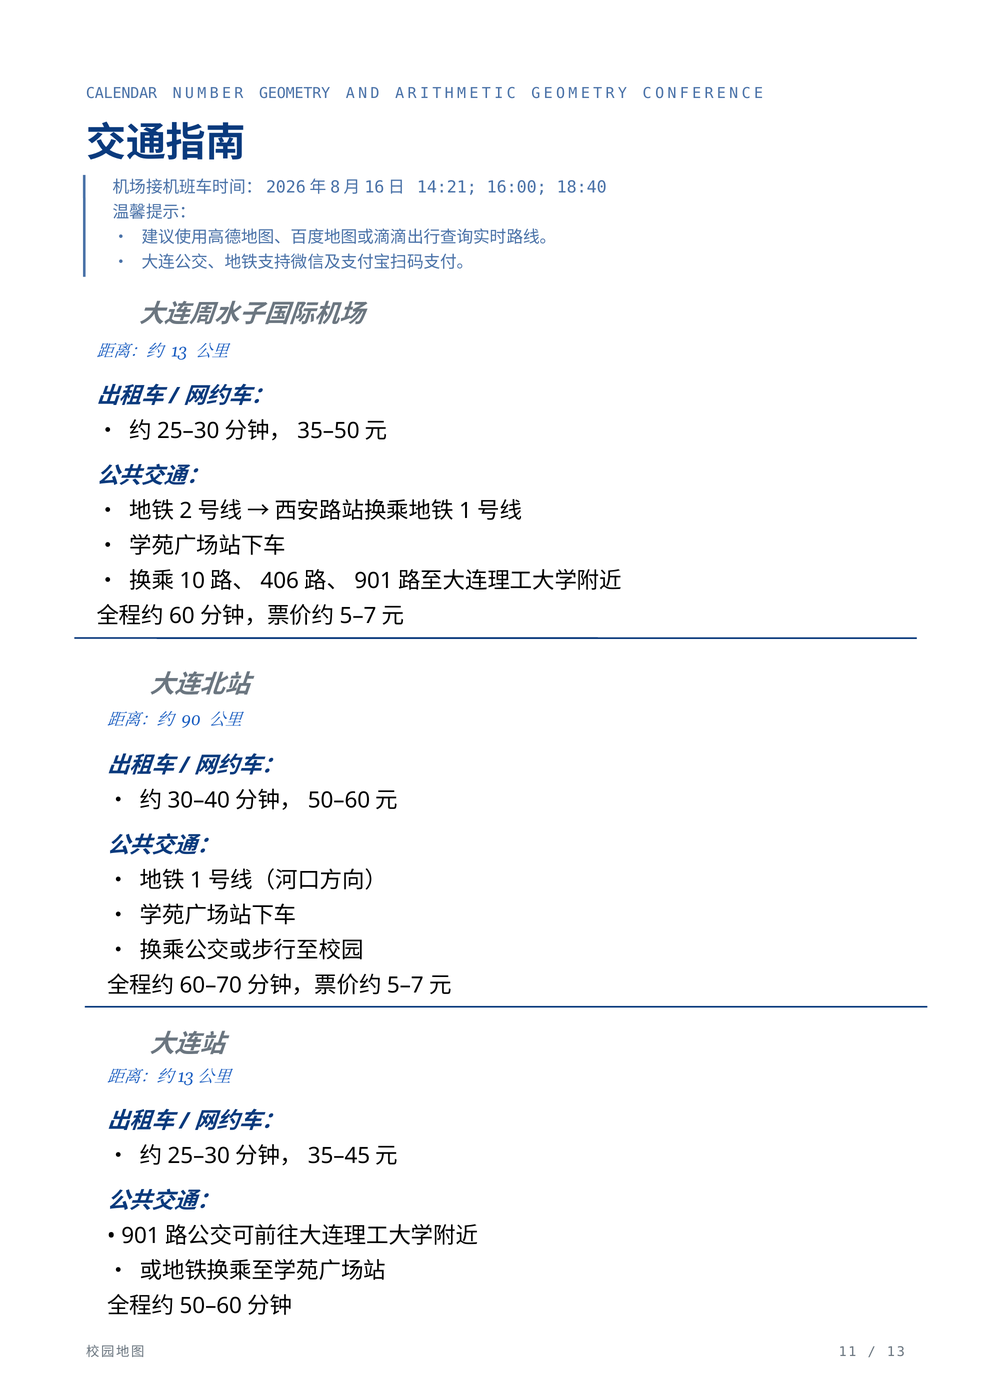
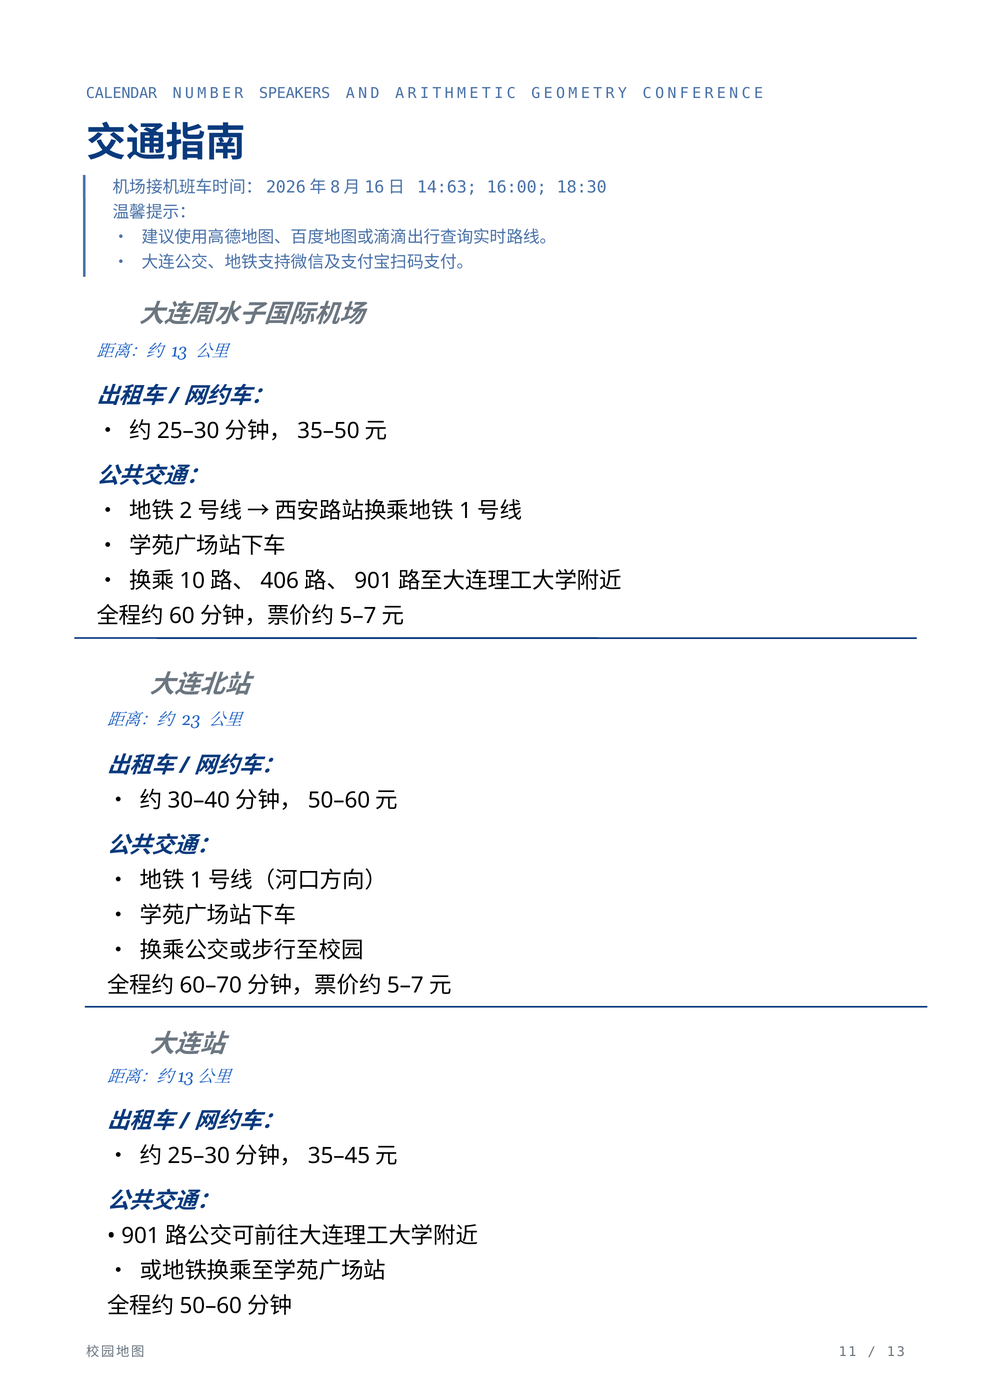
NUMBER GEOMETRY: GEOMETRY -> SPEAKERS
14:21: 14:21 -> 14:63
18:40: 18:40 -> 18:30
90: 90 -> 23
